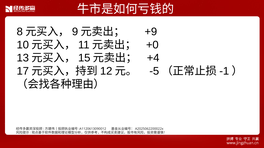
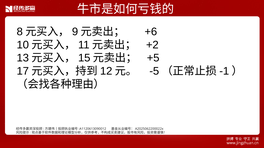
+9: +9 -> +6
+0: +0 -> +2
+4: +4 -> +5
